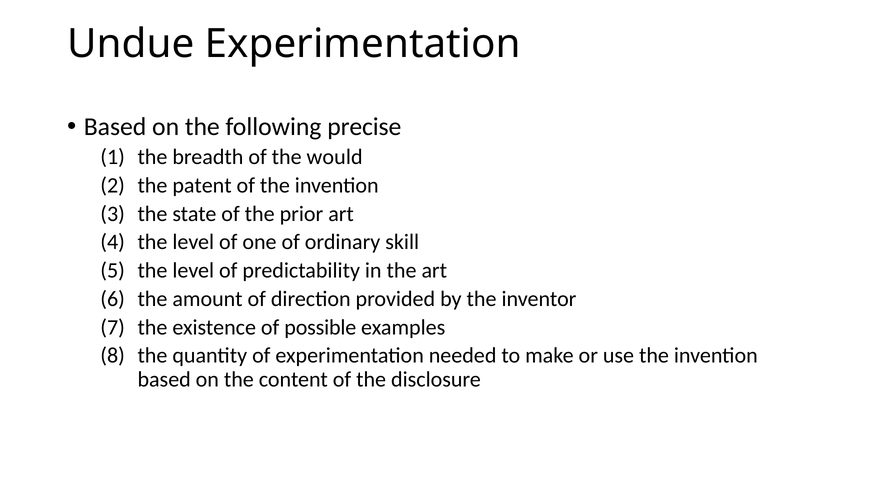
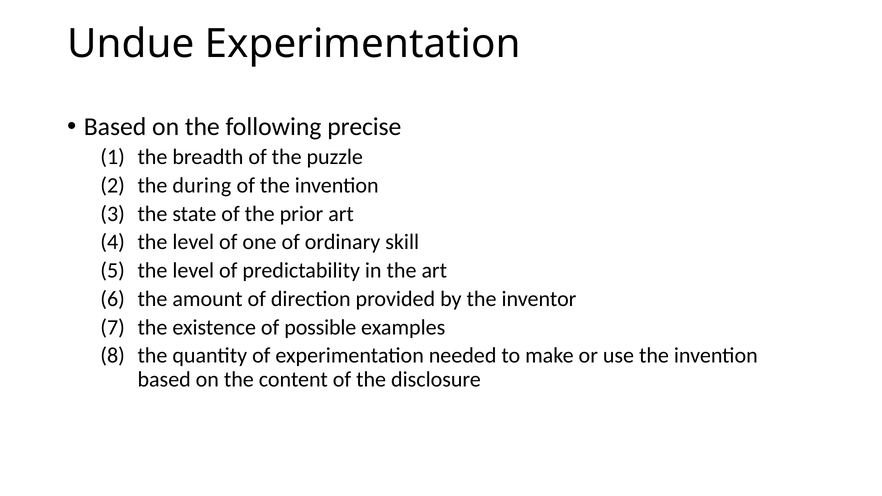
would: would -> puzzle
patent: patent -> during
